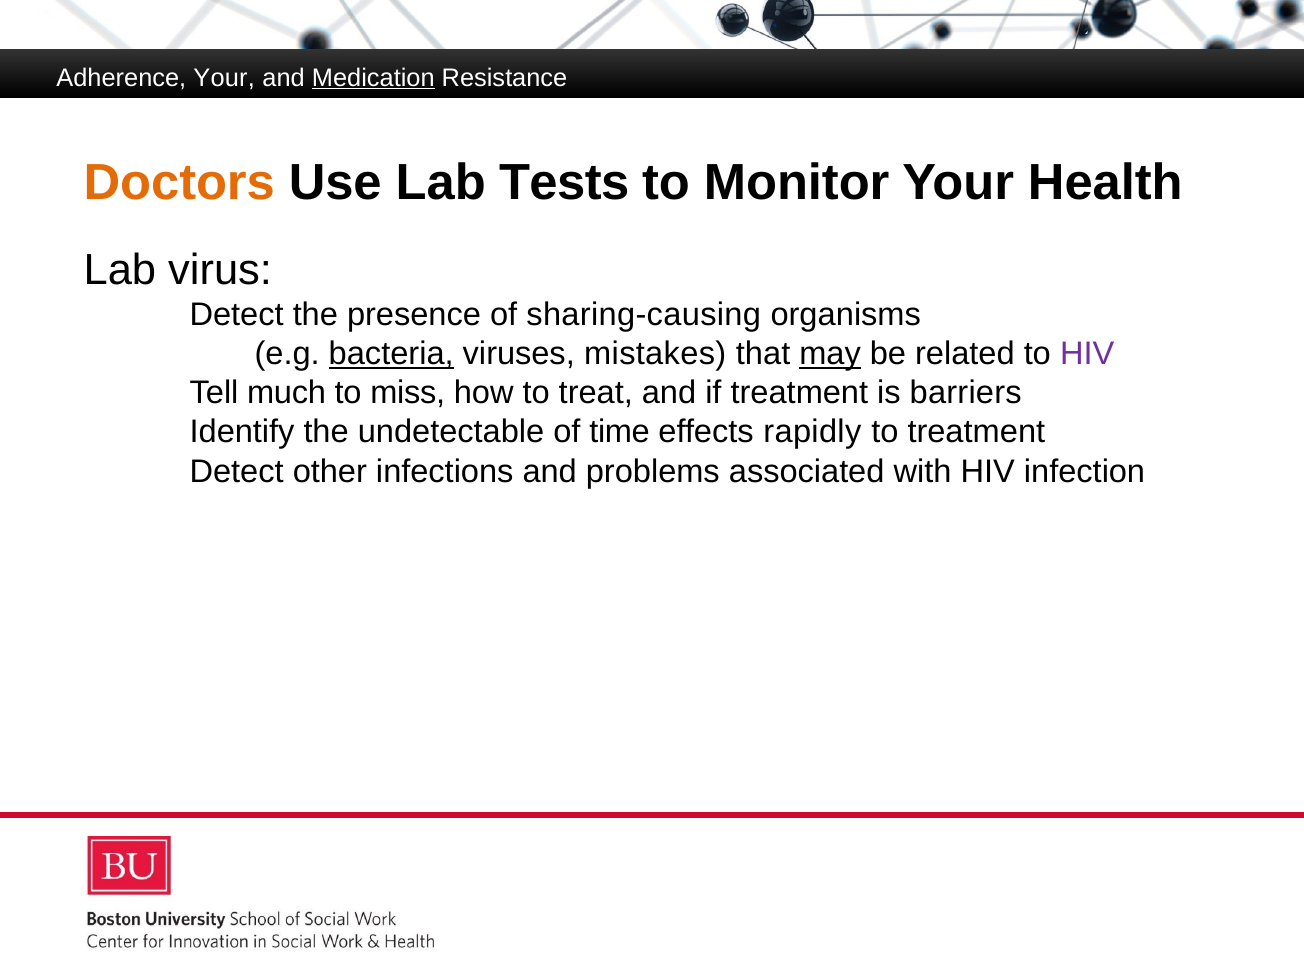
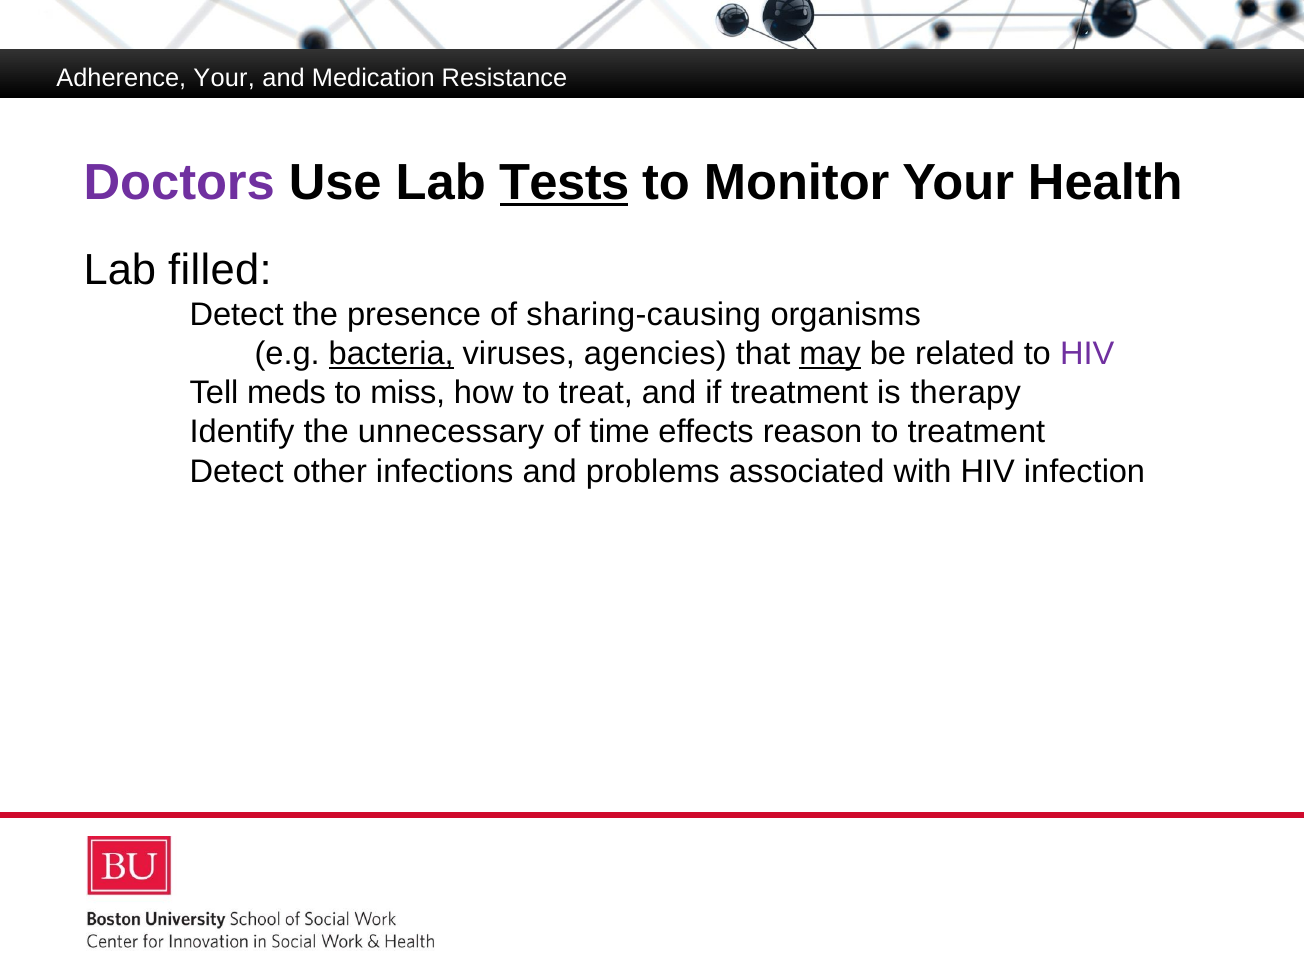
Medication underline: present -> none
Doctors colour: orange -> purple
Tests underline: none -> present
virus: virus -> filled
mistakes: mistakes -> agencies
much: much -> meds
barriers: barriers -> therapy
undetectable: undetectable -> unnecessary
rapidly: rapidly -> reason
